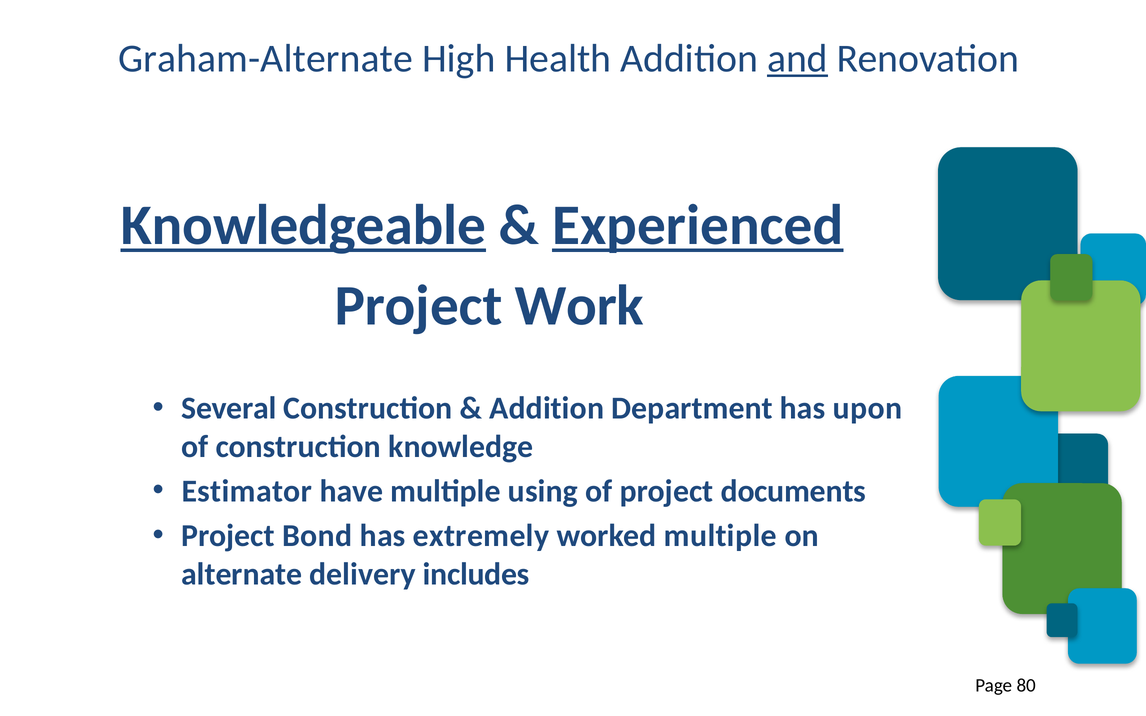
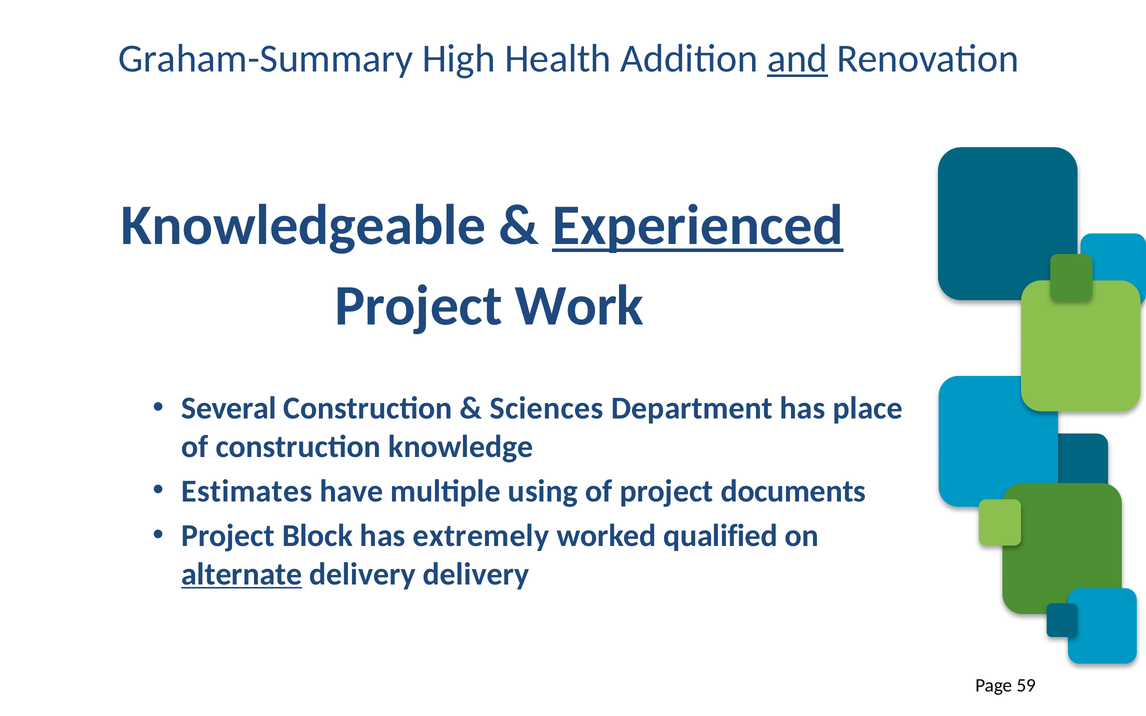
Graham-Alternate: Graham-Alternate -> Graham-Summary
Knowledgeable underline: present -> none
Addition at (547, 409): Addition -> Sciences
upon: upon -> place
Estimator: Estimator -> Estimates
Bond: Bond -> Block
worked multiple: multiple -> qualified
alternate underline: none -> present
delivery includes: includes -> delivery
80: 80 -> 59
